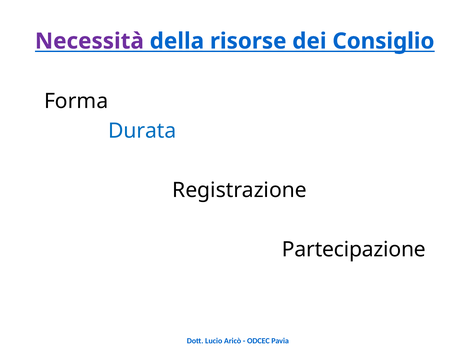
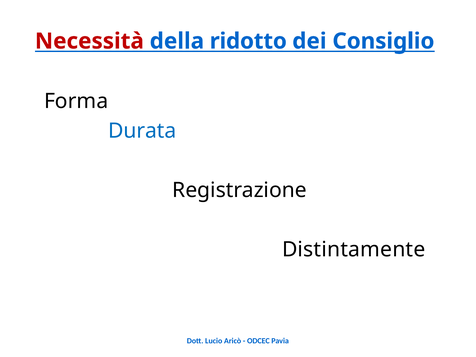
Necessità colour: purple -> red
risorse: risorse -> ridotto
Partecipazione: Partecipazione -> Distintamente
